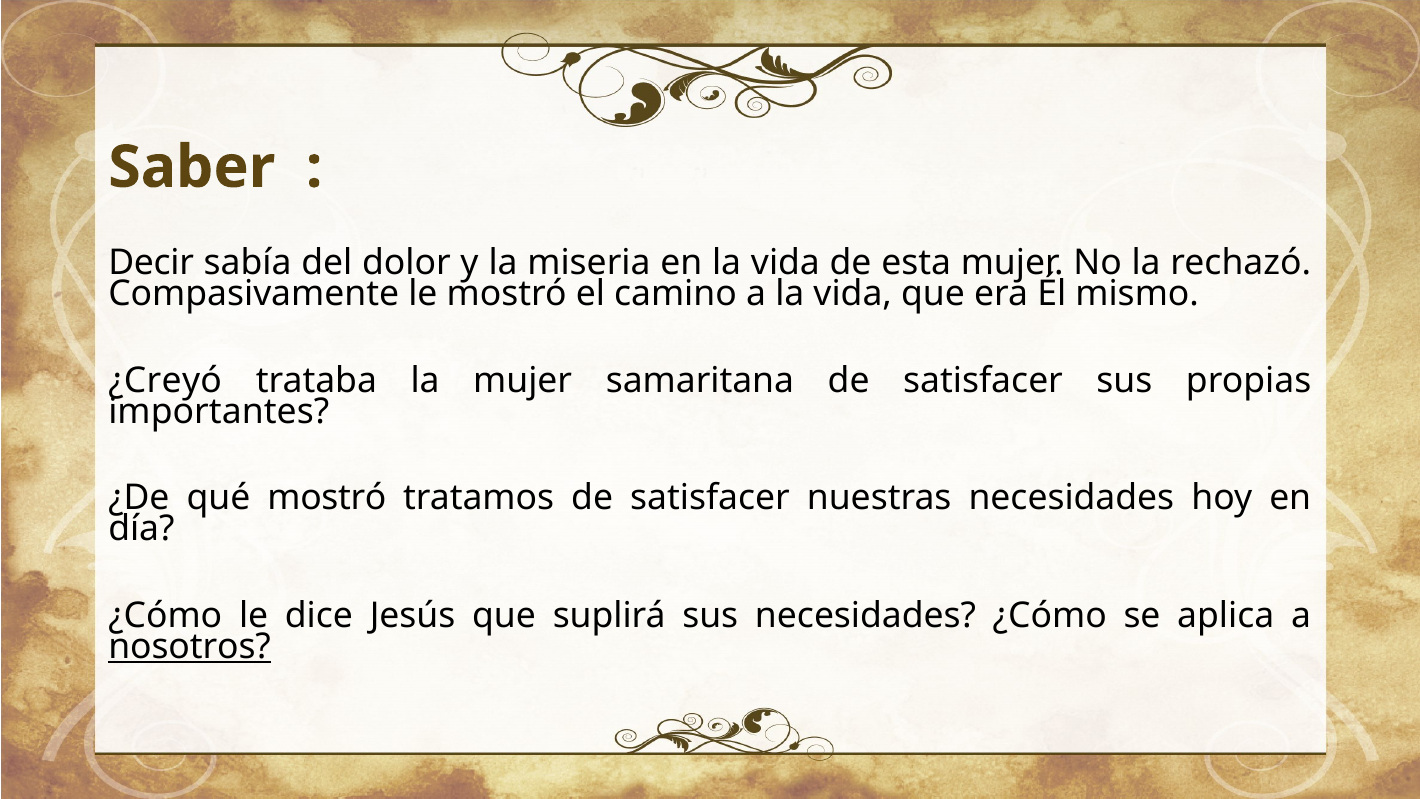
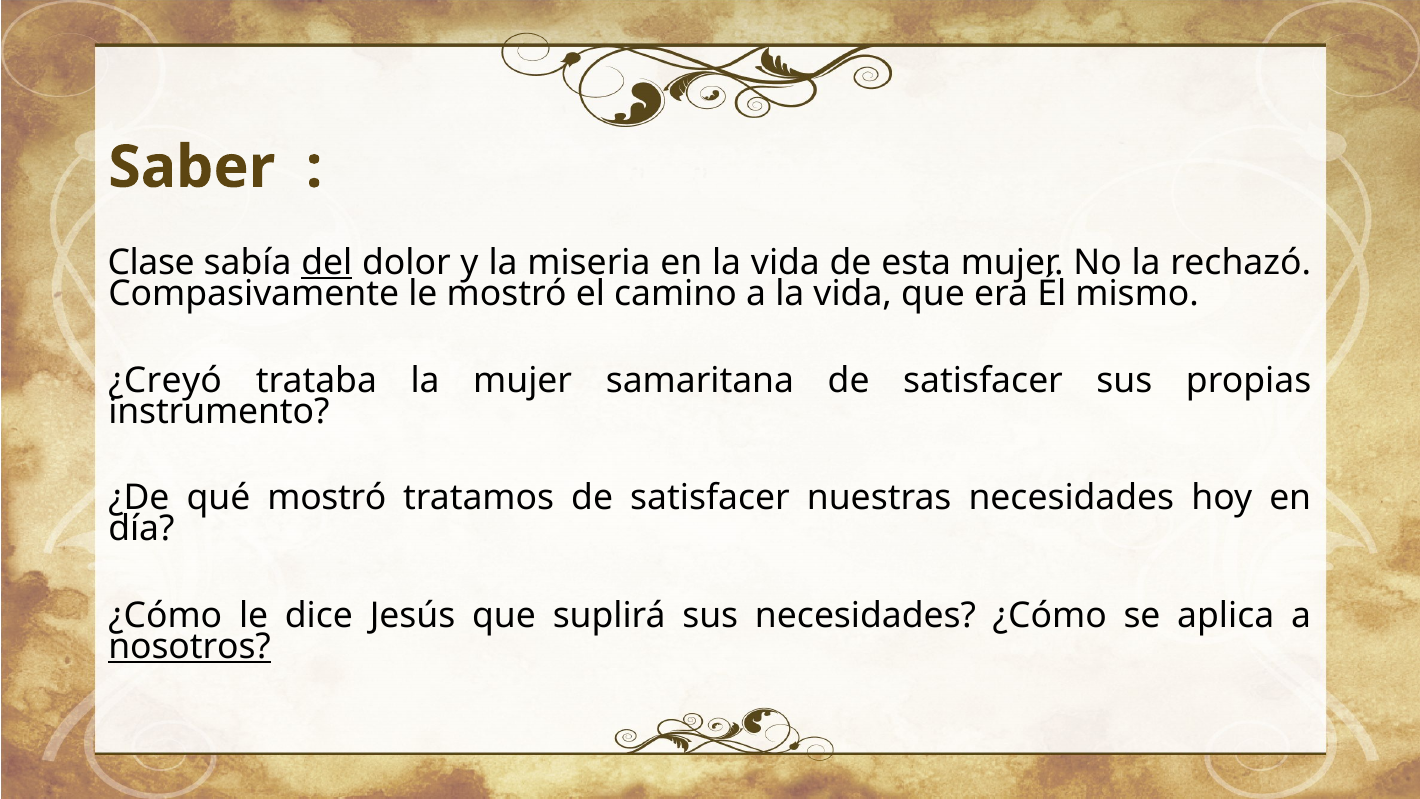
Decir: Decir -> Clase
del underline: none -> present
importantes: importantes -> instrumento
